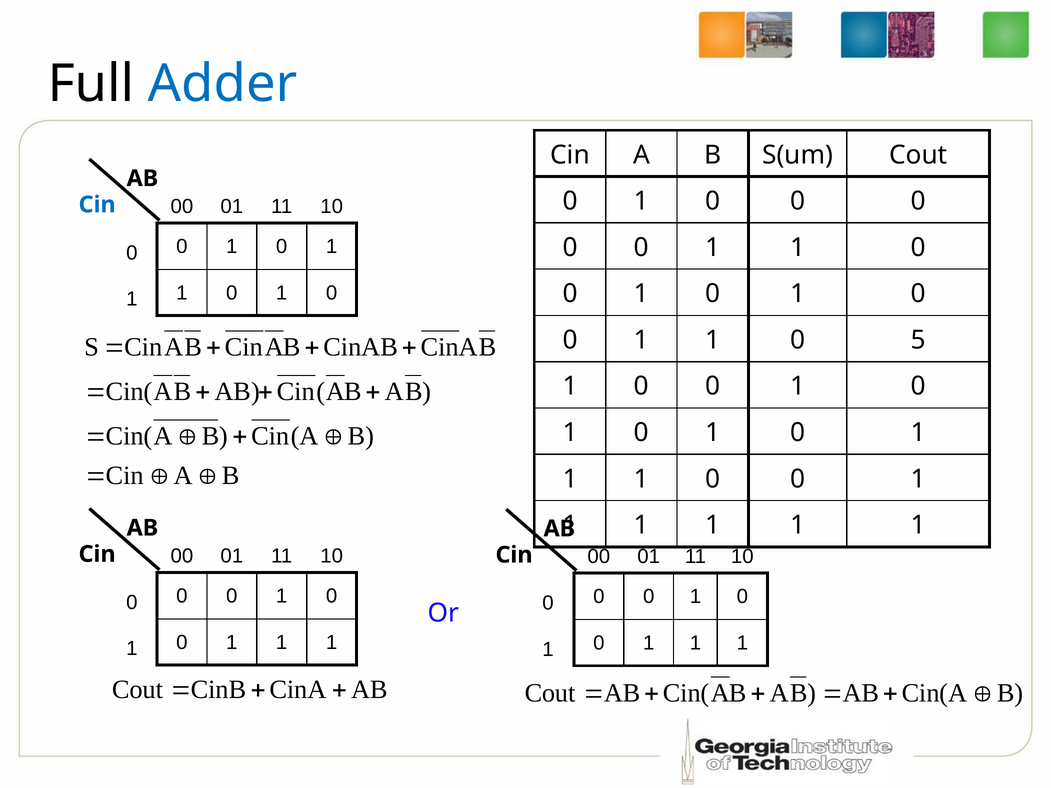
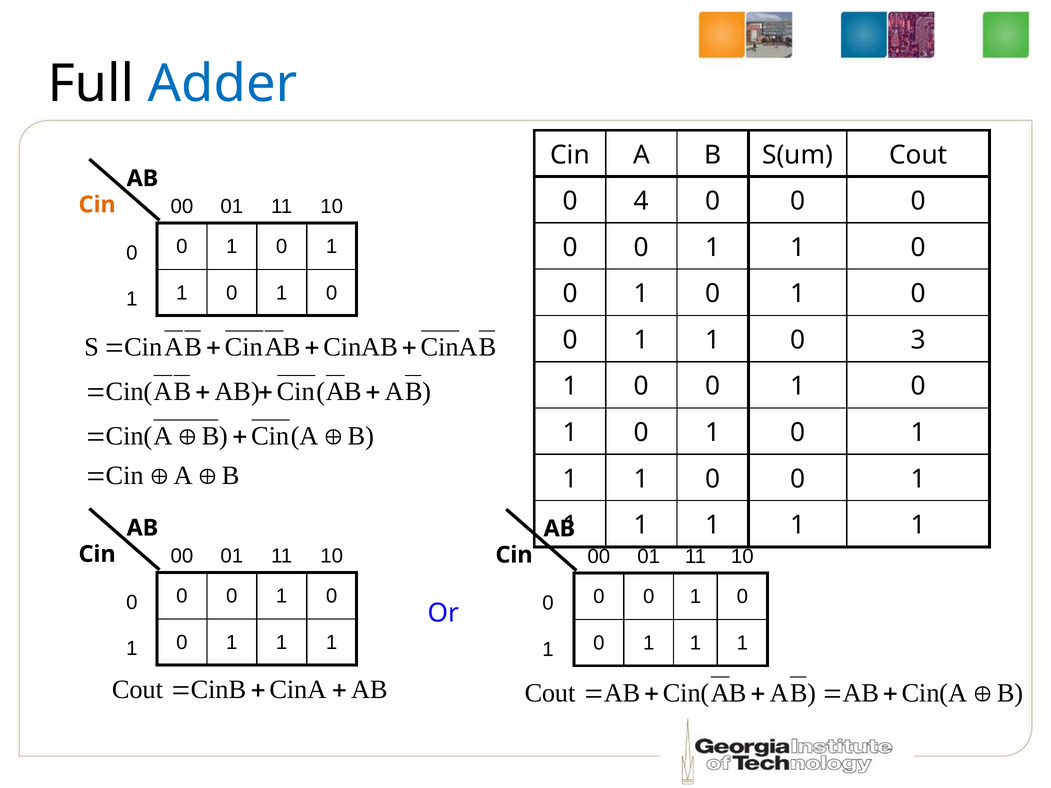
1 at (642, 201): 1 -> 4
Cin at (97, 205) colour: blue -> orange
5: 5 -> 3
